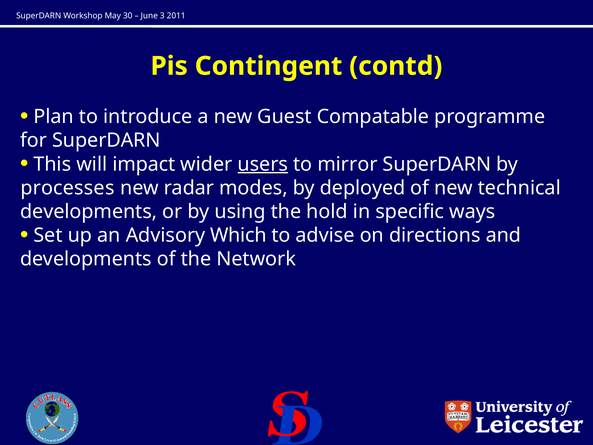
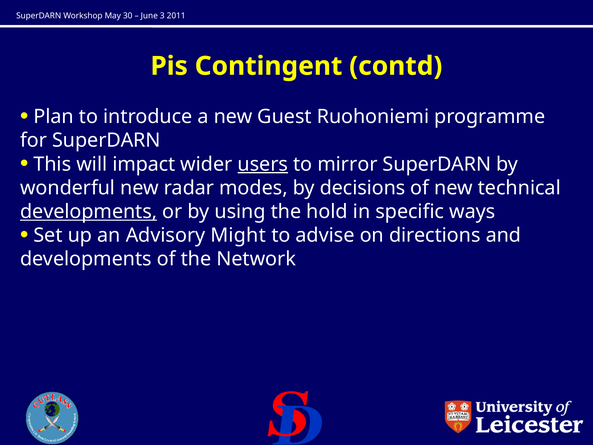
Compatable: Compatable -> Ruohoniemi
processes: processes -> wonderful
deployed: deployed -> decisions
developments at (89, 212) underline: none -> present
Which: Which -> Might
